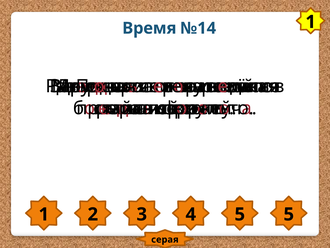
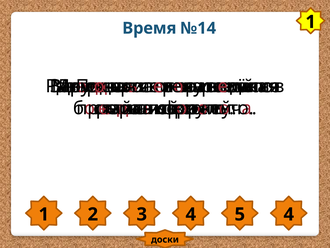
5 5: 5 -> 4
серая at (165, 239): серая -> доски
